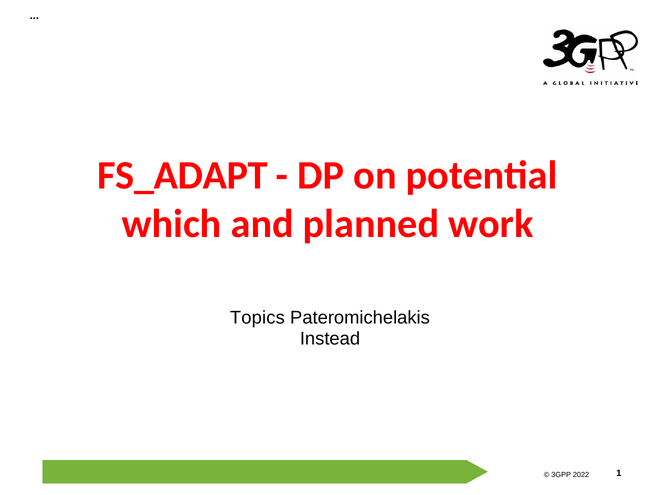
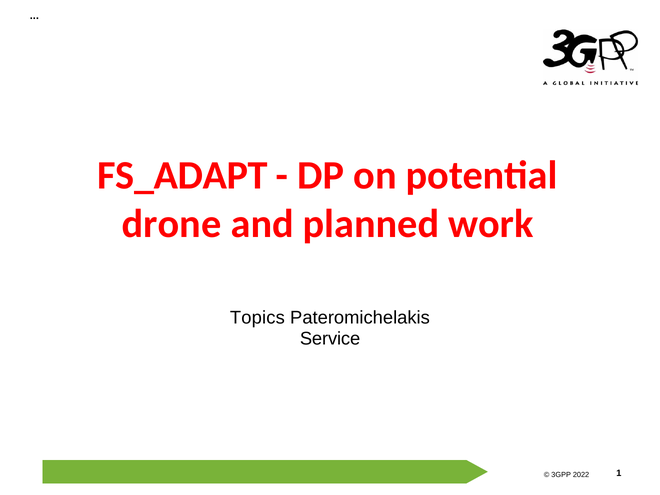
which: which -> drone
Instead: Instead -> Service
